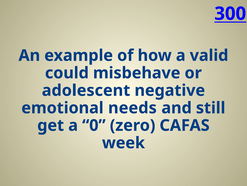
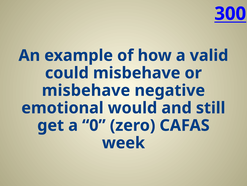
adolescent at (86, 90): adolescent -> misbehave
needs: needs -> would
